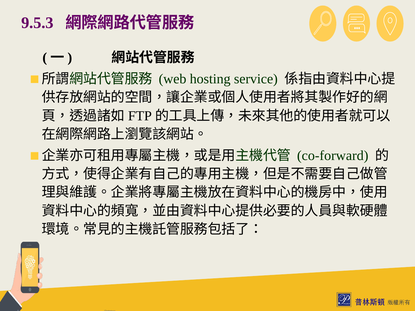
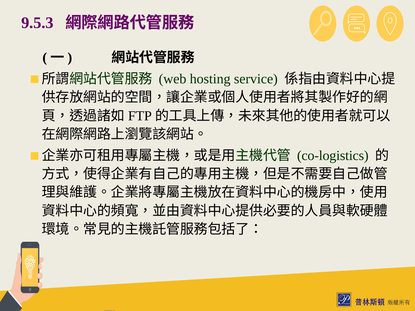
co-forward: co-forward -> co-logistics
